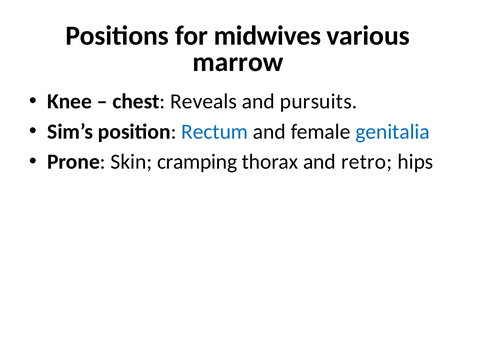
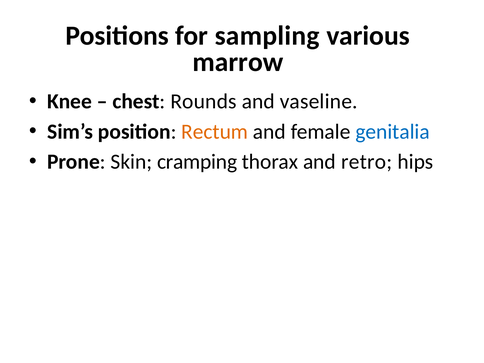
midwives: midwives -> sampling
Reveals: Reveals -> Rounds
pursuits: pursuits -> vaseline
Rectum colour: blue -> orange
